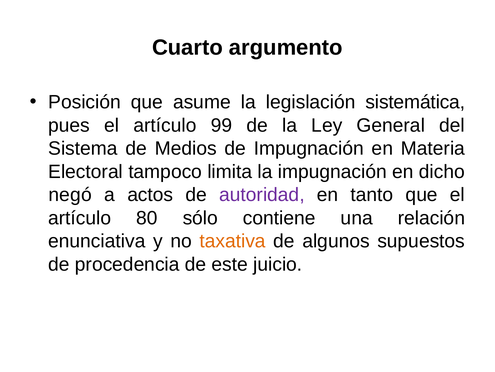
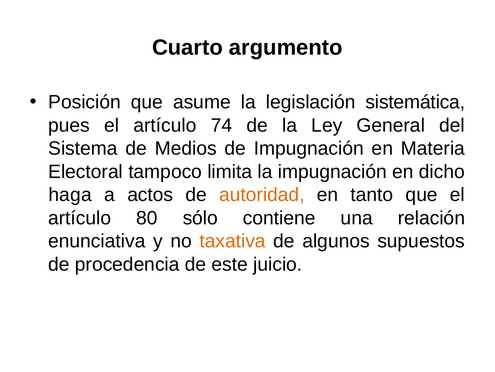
99: 99 -> 74
negó: negó -> haga
autoridad colour: purple -> orange
